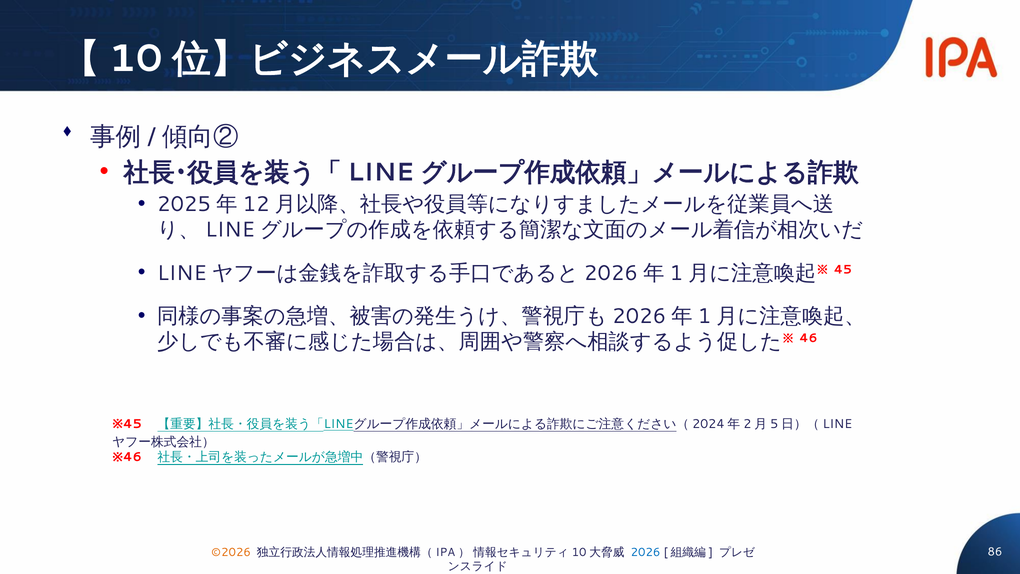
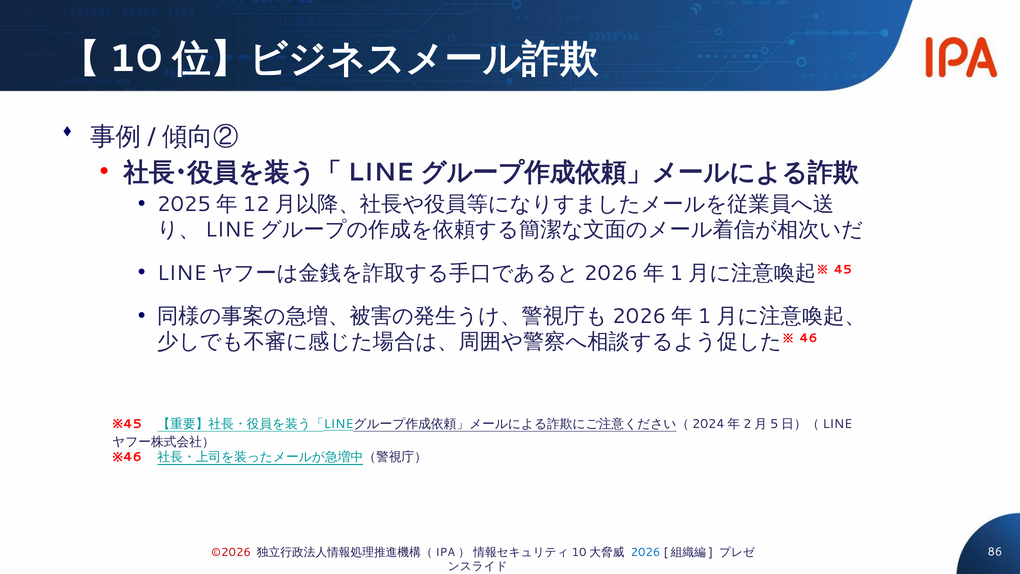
©2026 colour: orange -> red
